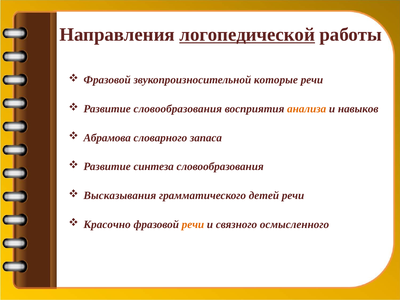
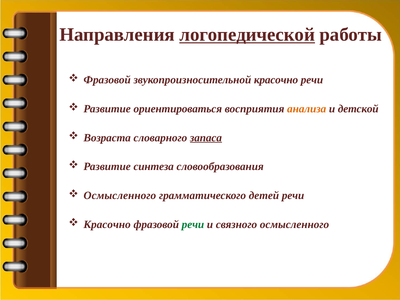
звукопроизносительной которые: которые -> красочно
Развитие словообразования: словообразования -> ориентироваться
навыков: навыков -> детской
Абрамова: Абрамова -> Возраста
запаса underline: none -> present
Высказывания at (120, 195): Высказывания -> Осмысленного
речи at (193, 224) colour: orange -> green
